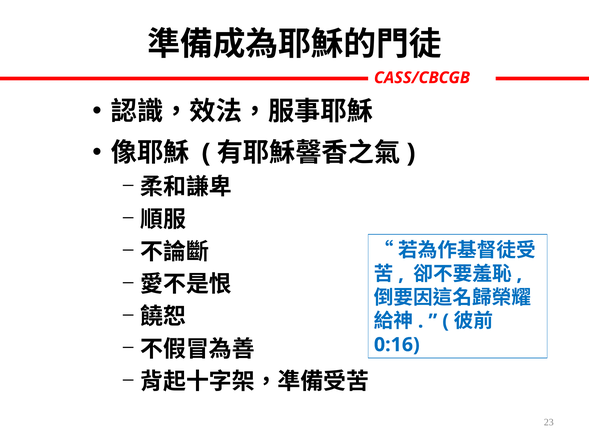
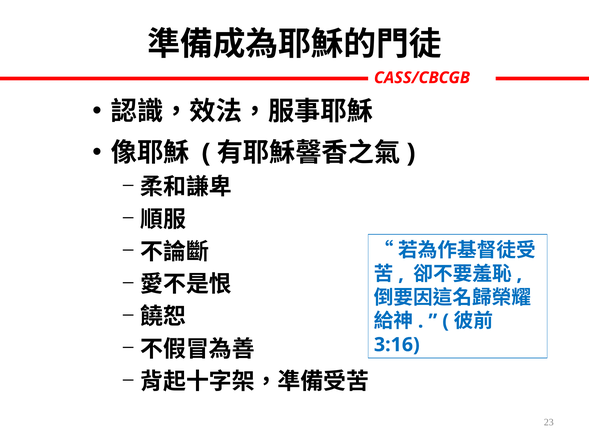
0:16: 0:16 -> 3:16
